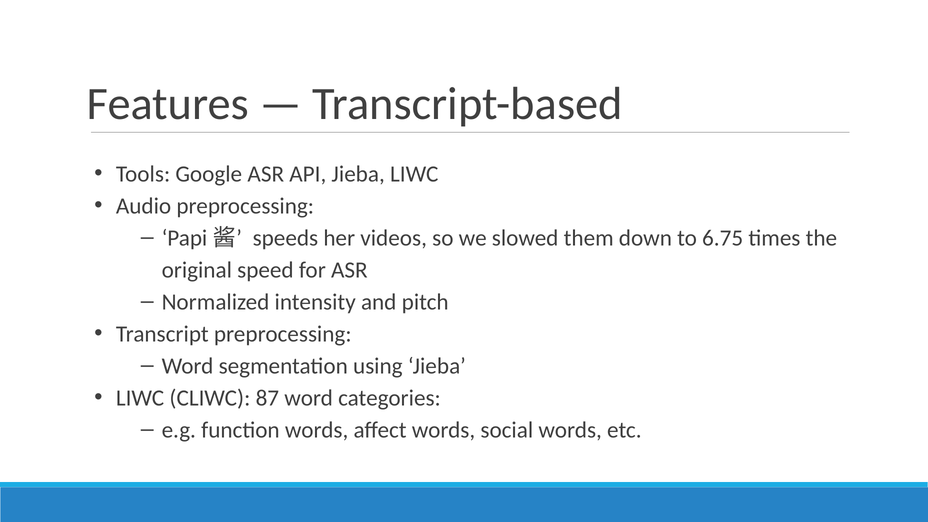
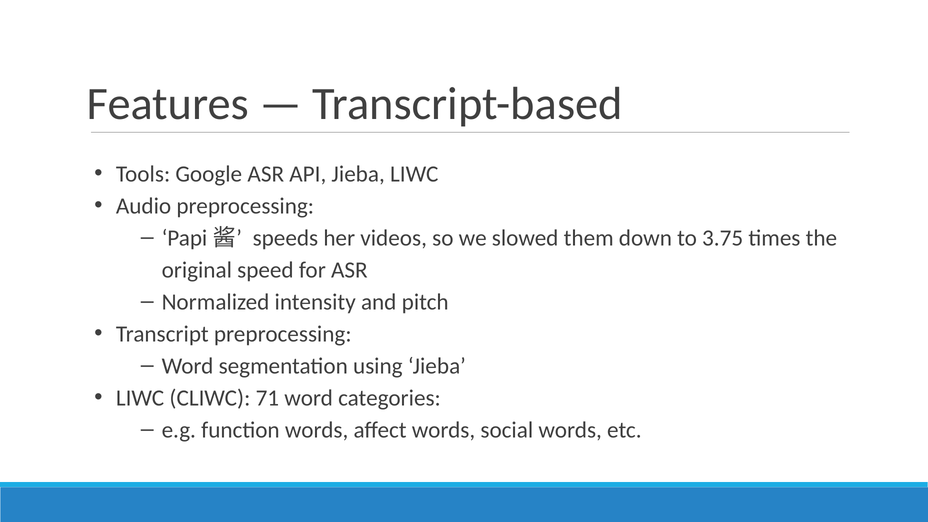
6.75: 6.75 -> 3.75
87: 87 -> 71
